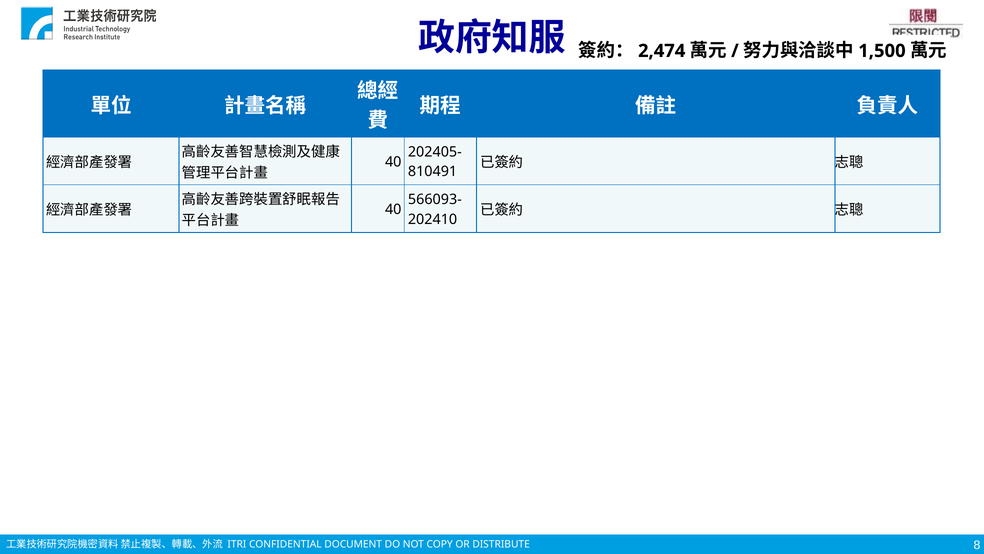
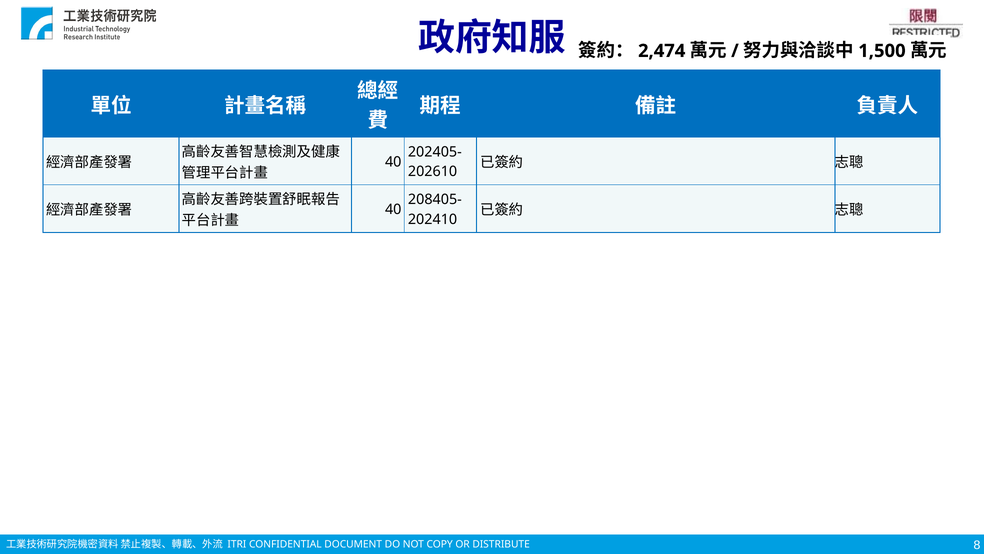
810491: 810491 -> 202610
566093-: 566093- -> 208405-
